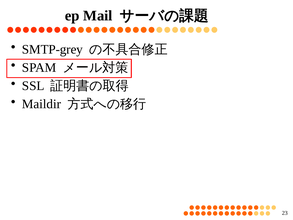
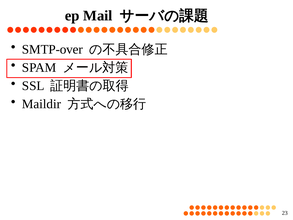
SMTP-grey: SMTP-grey -> SMTP-over
